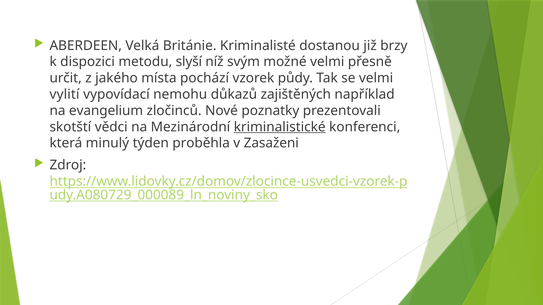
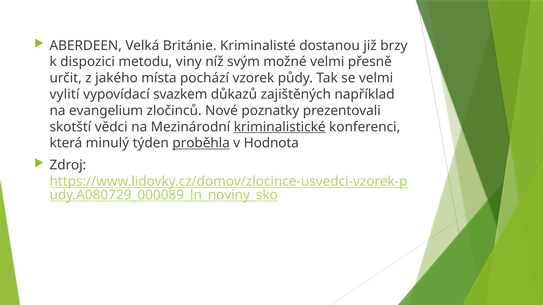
slyší: slyší -> viny
nemohu: nemohu -> svazkem
proběhla underline: none -> present
Zasaženi: Zasaženi -> Hodnota
